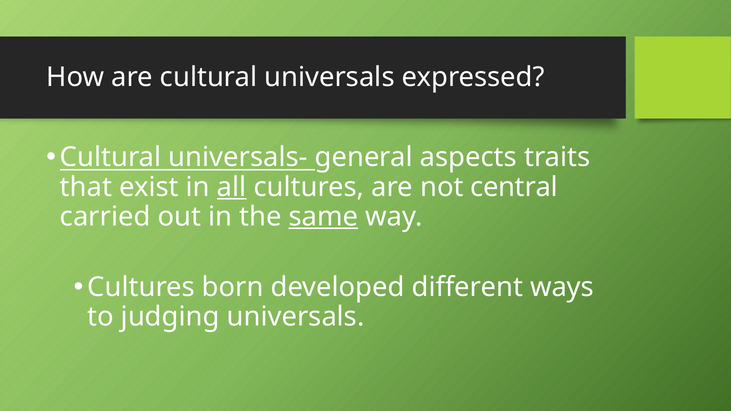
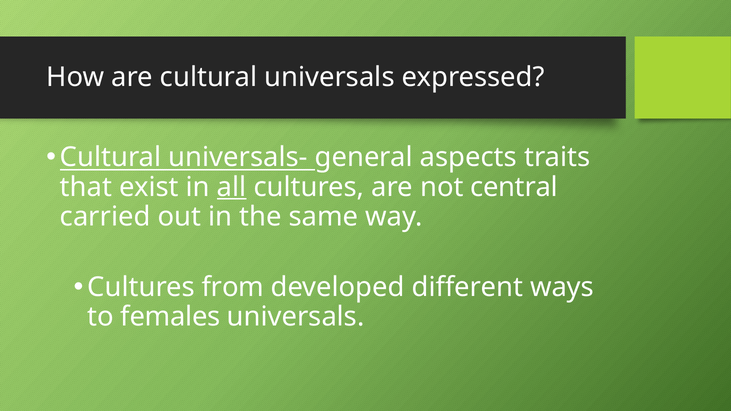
same underline: present -> none
born: born -> from
judging: judging -> females
